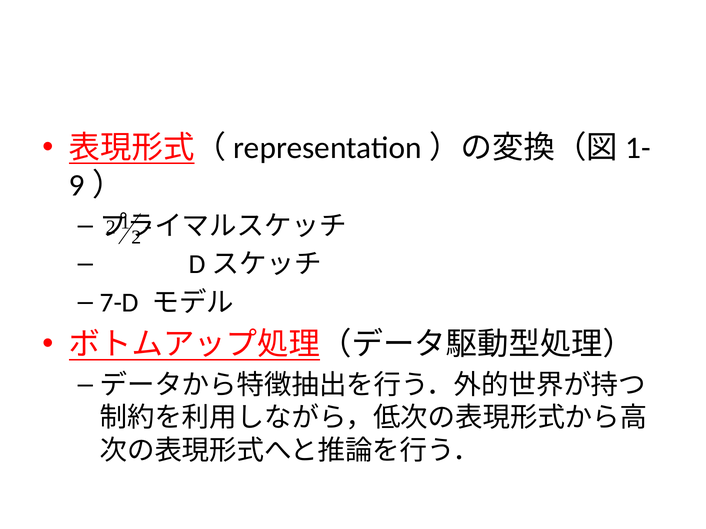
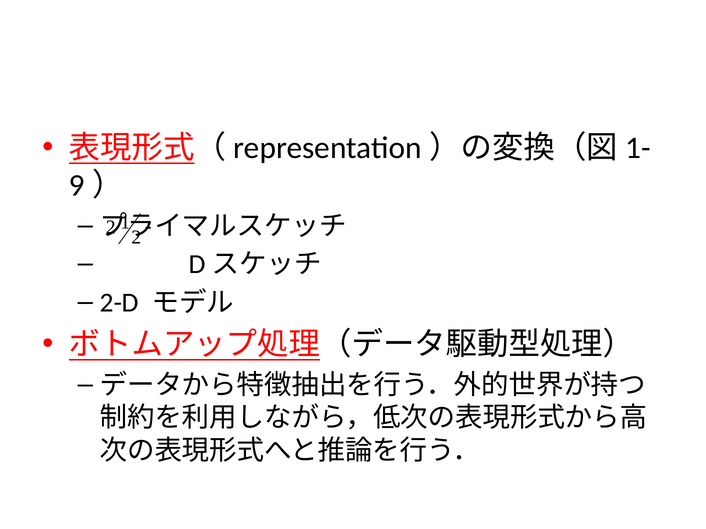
7-D: 7-D -> 2-D
